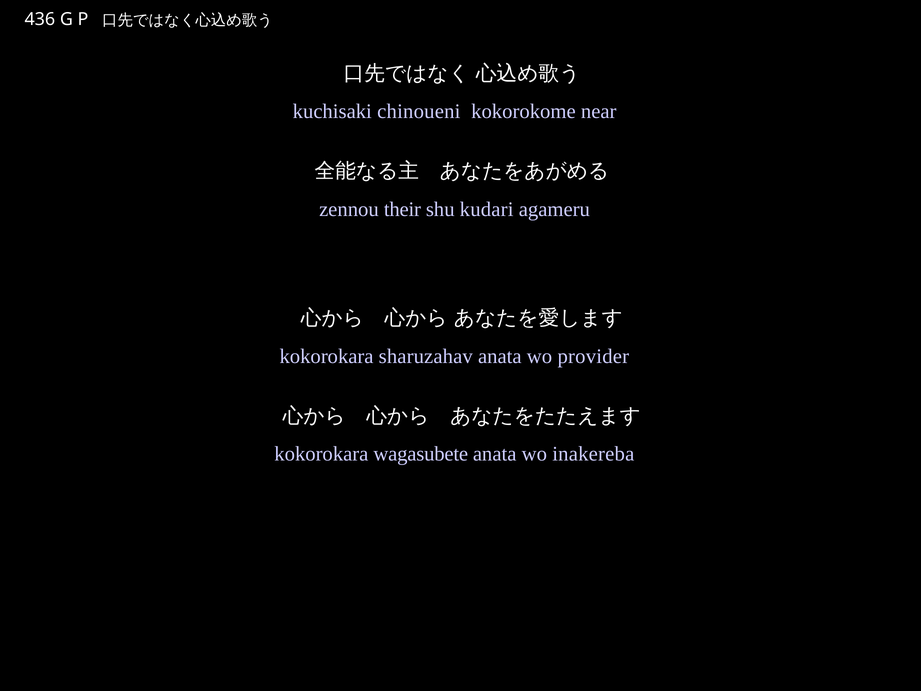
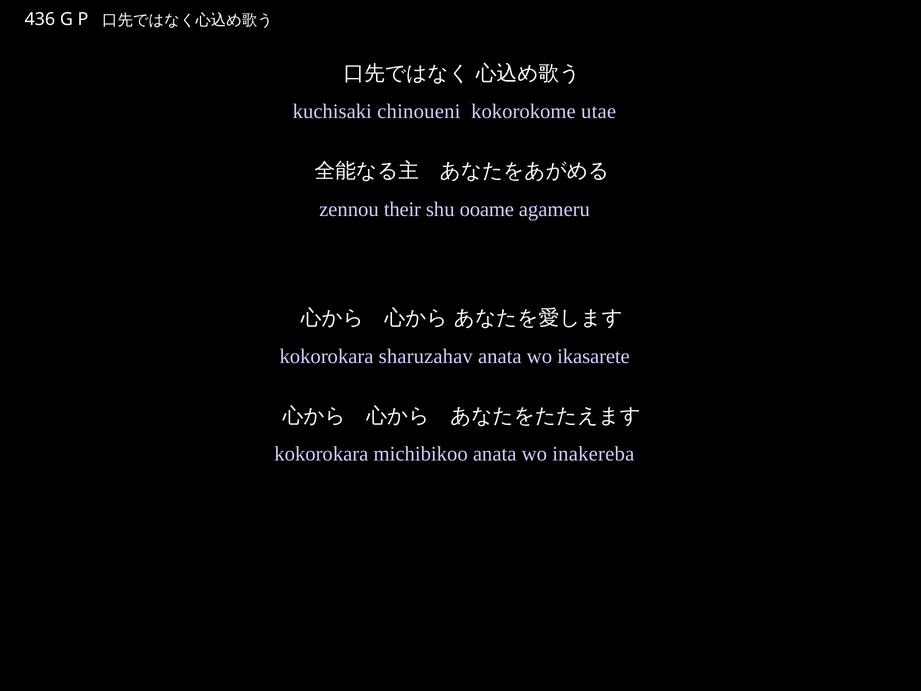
near: near -> utae
kudari: kudari -> ooame
provider: provider -> ikasarete
wagasubete: wagasubete -> michibikoo
